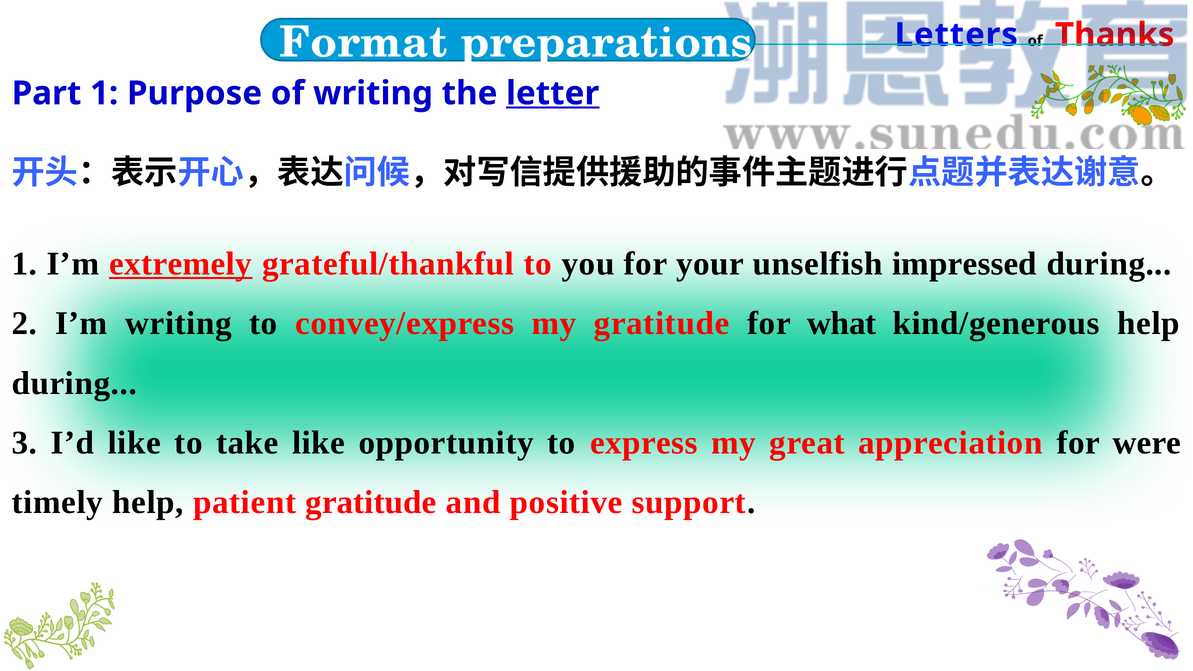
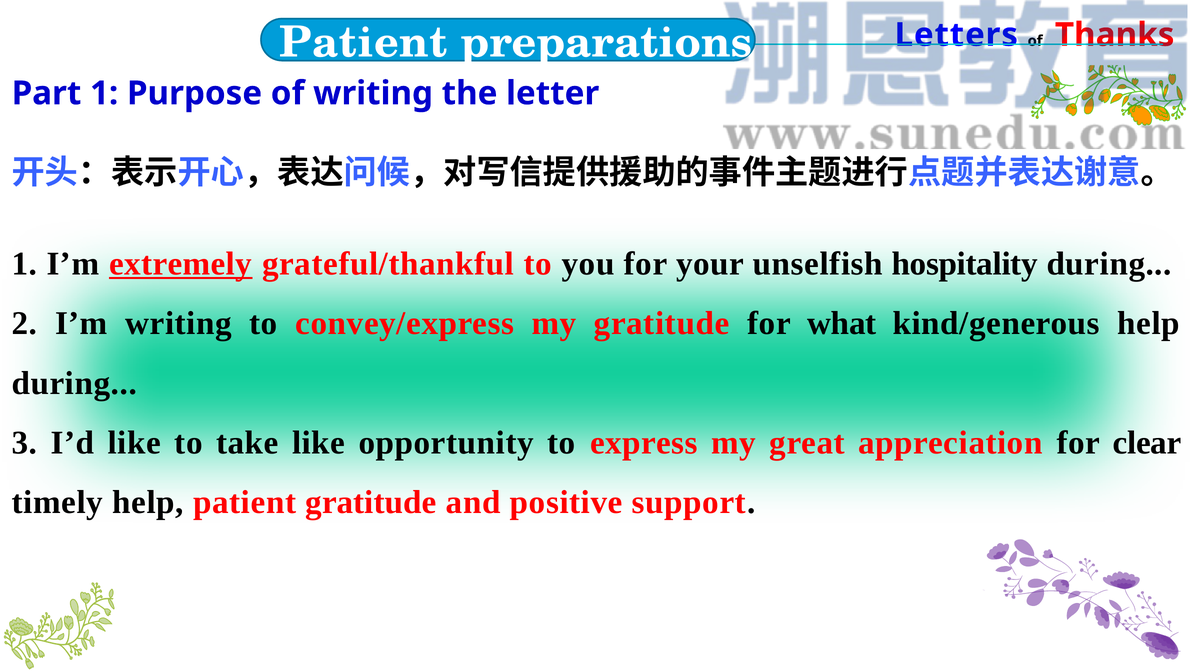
Format at (363, 43): Format -> Patient
letter underline: present -> none
impressed: impressed -> hospitality
were: were -> clear
